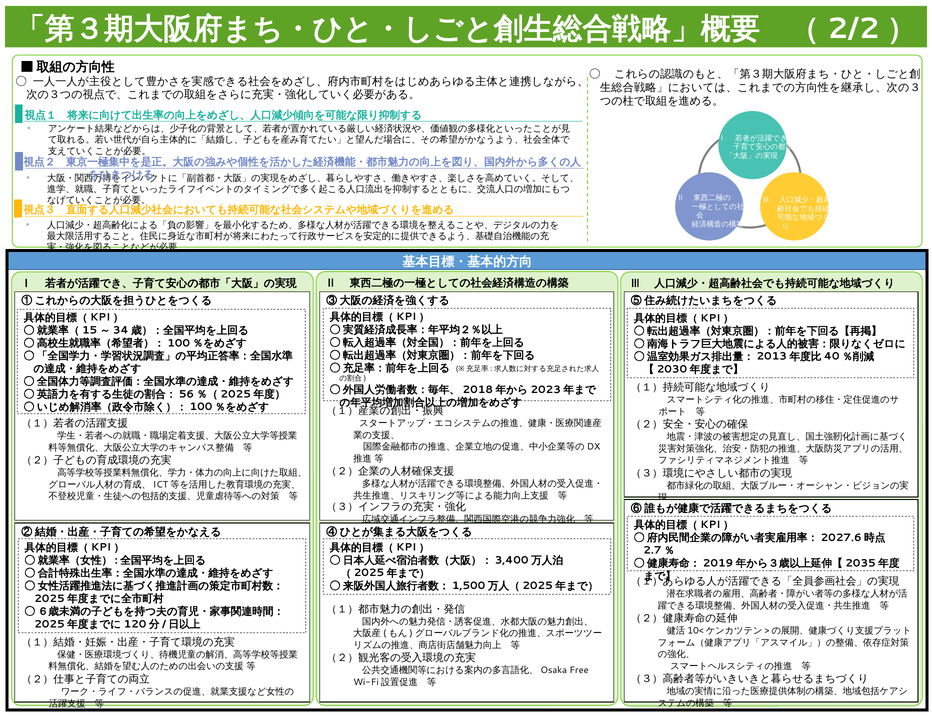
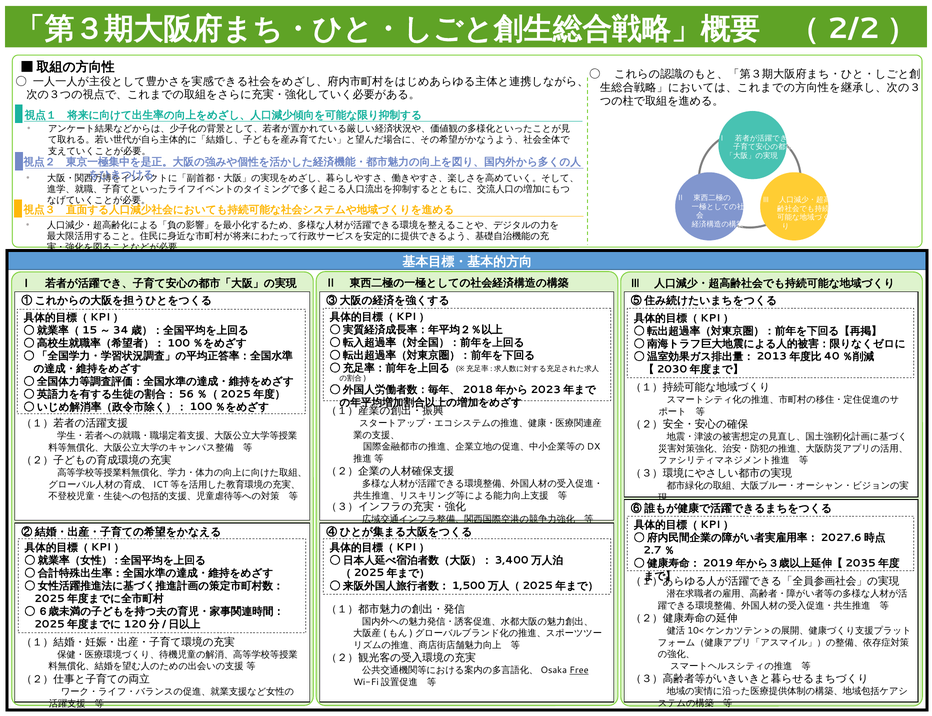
Free underline: none -> present
